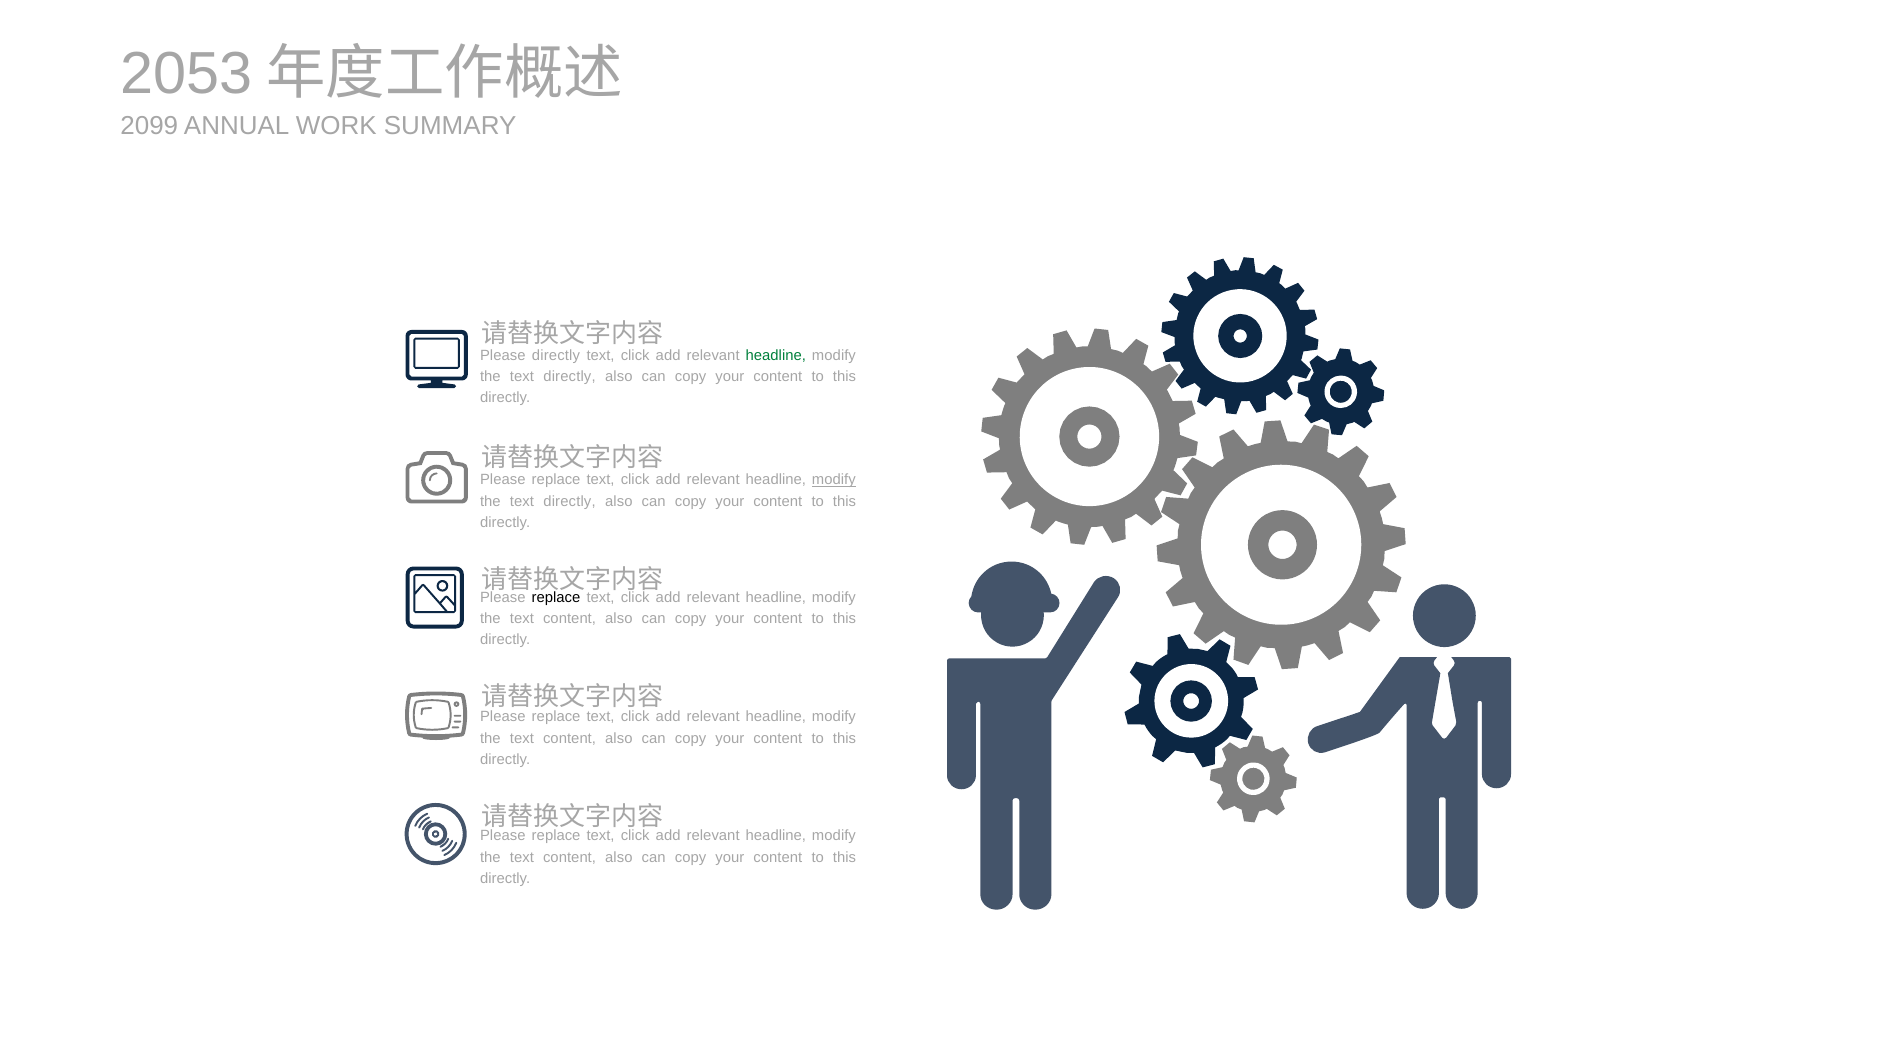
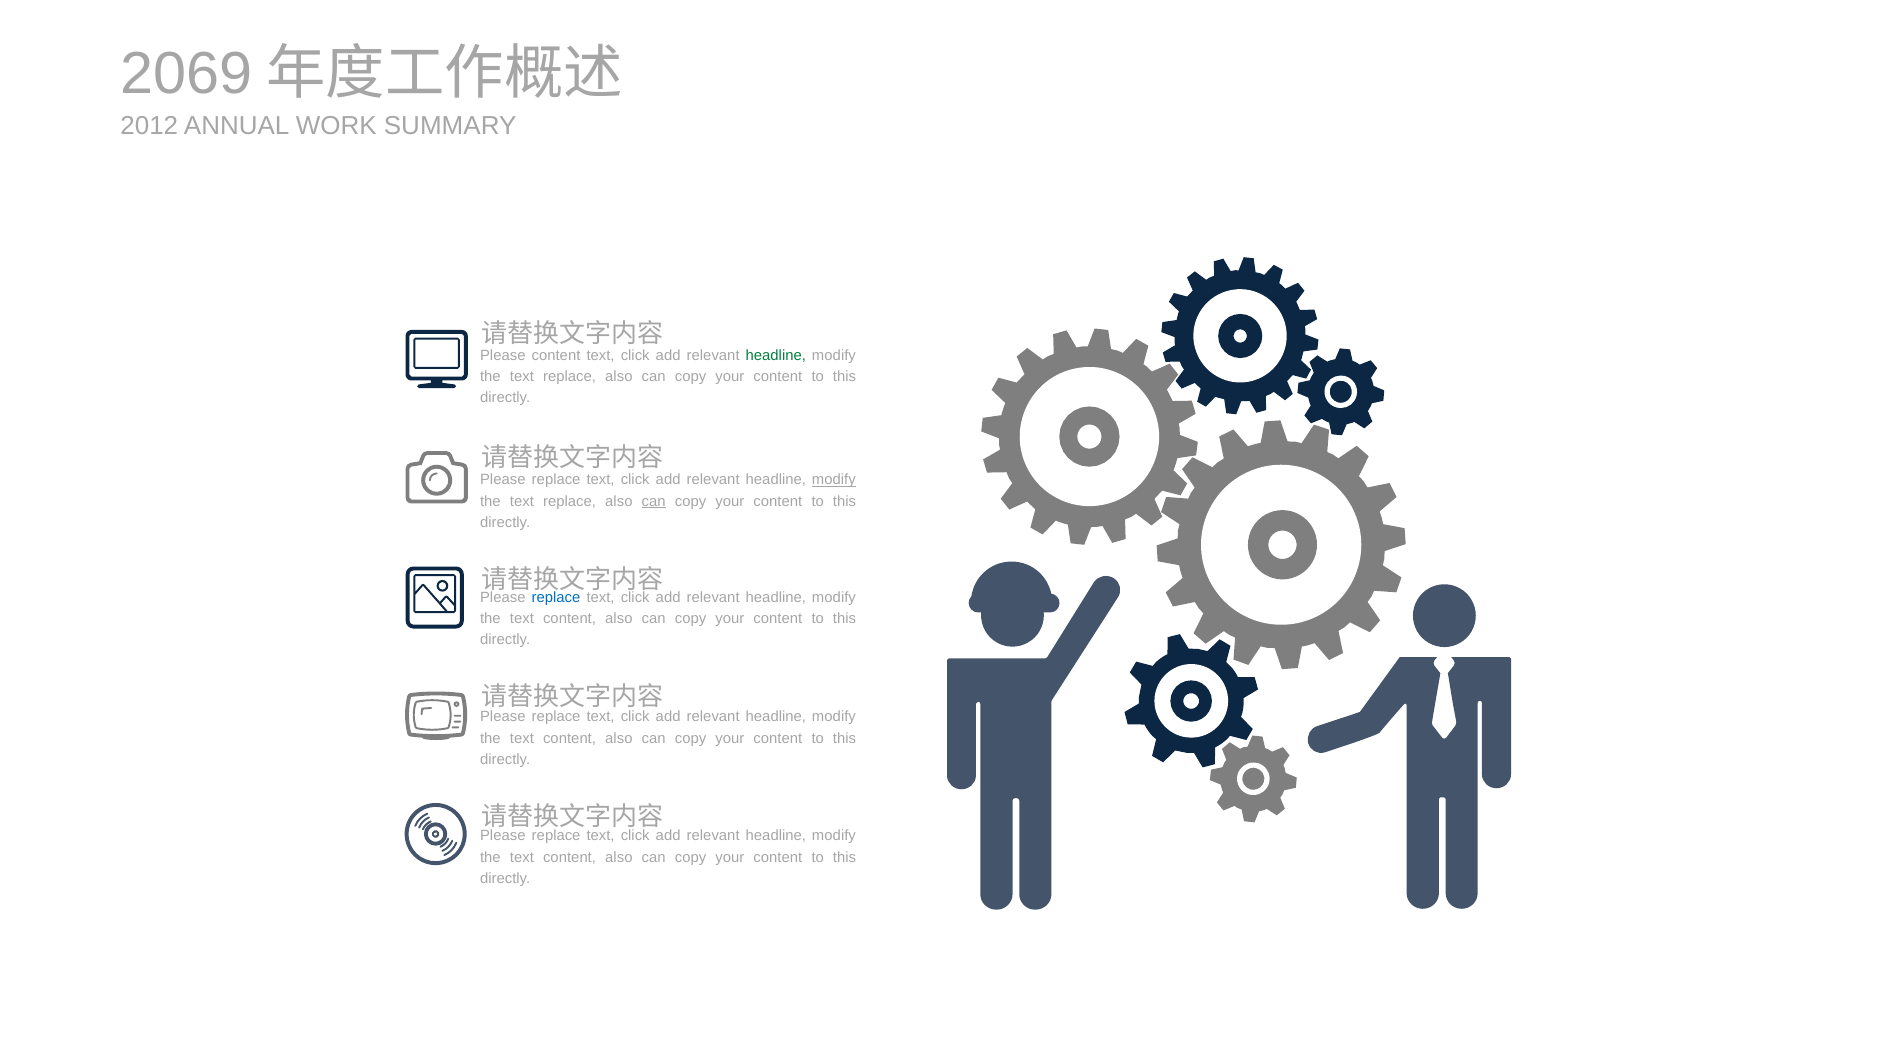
2053: 2053 -> 2069
2099: 2099 -> 2012
Please directly: directly -> content
directly at (570, 377): directly -> replace
directly at (570, 501): directly -> replace
can at (654, 501) underline: none -> present
replace at (556, 598) colour: black -> blue
